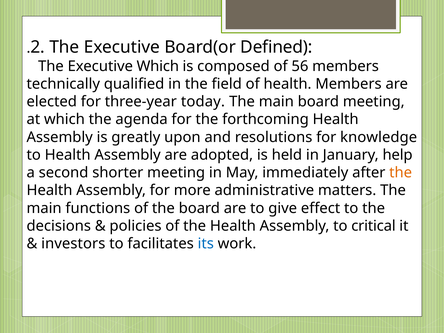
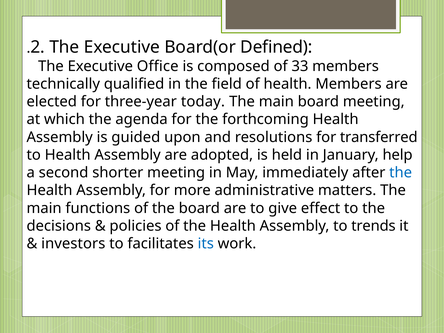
Executive Which: Which -> Office
56: 56 -> 33
greatly: greatly -> guided
knowledge: knowledge -> transferred
the at (401, 173) colour: orange -> blue
critical: critical -> trends
